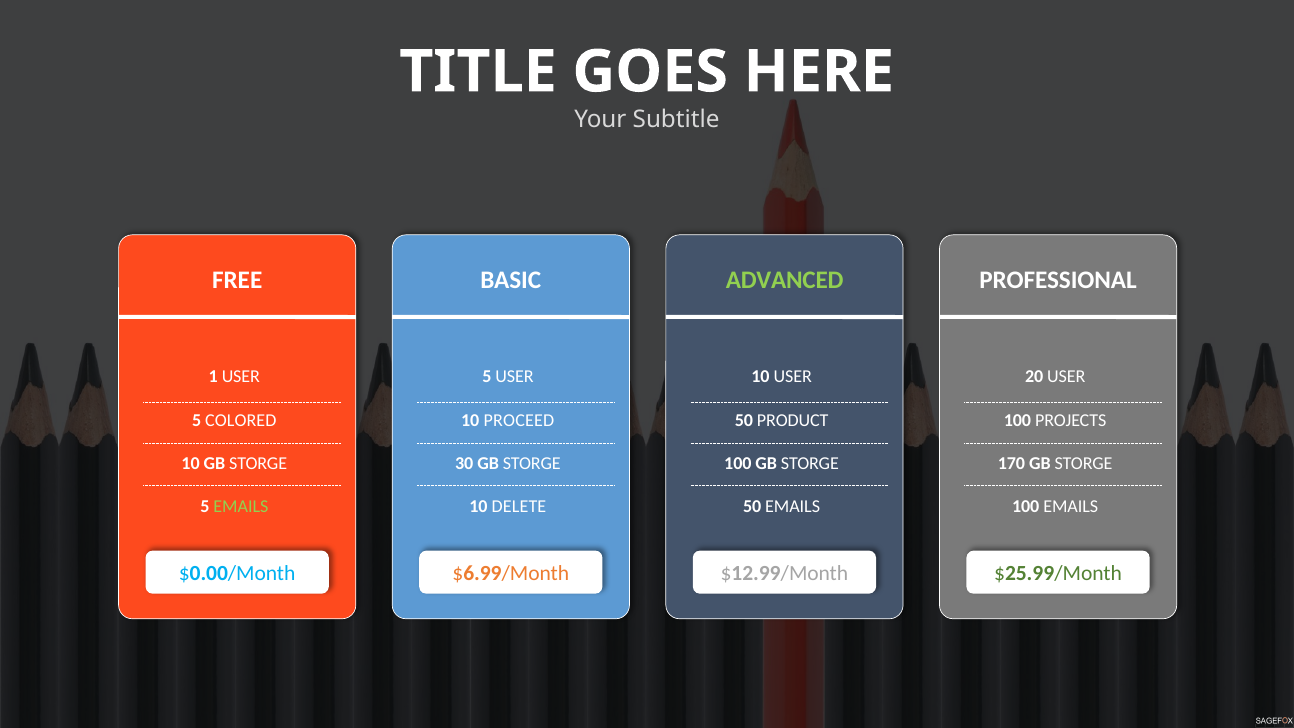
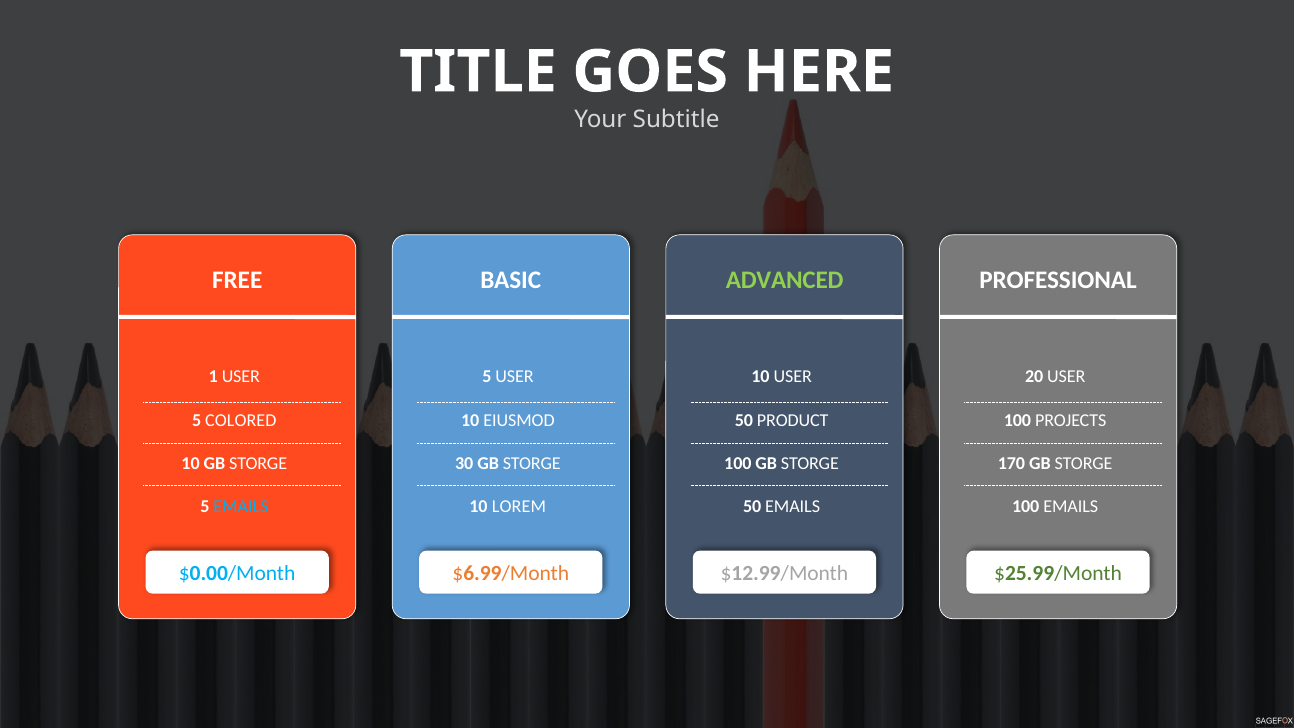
PROCEED: PROCEED -> EIUSMOD
EMAILS at (241, 506) colour: light green -> light blue
DELETE: DELETE -> LOREM
